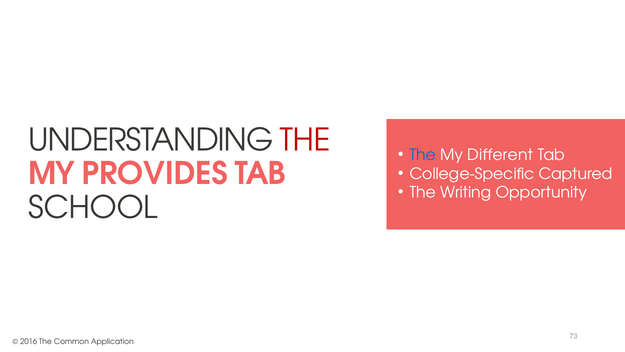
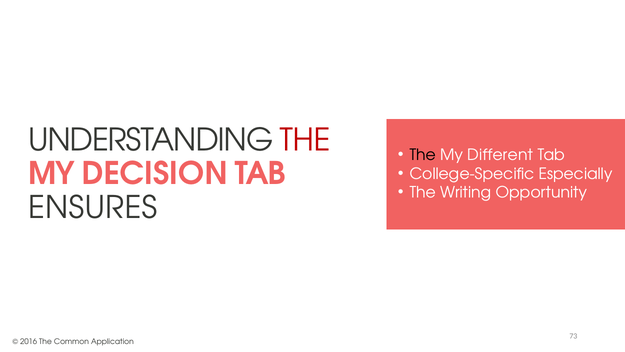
The at (423, 155) colour: blue -> black
Captured: Captured -> Especially
PROVIDES: PROVIDES -> DECISION
SCHOOL: SCHOOL -> ENSURES
